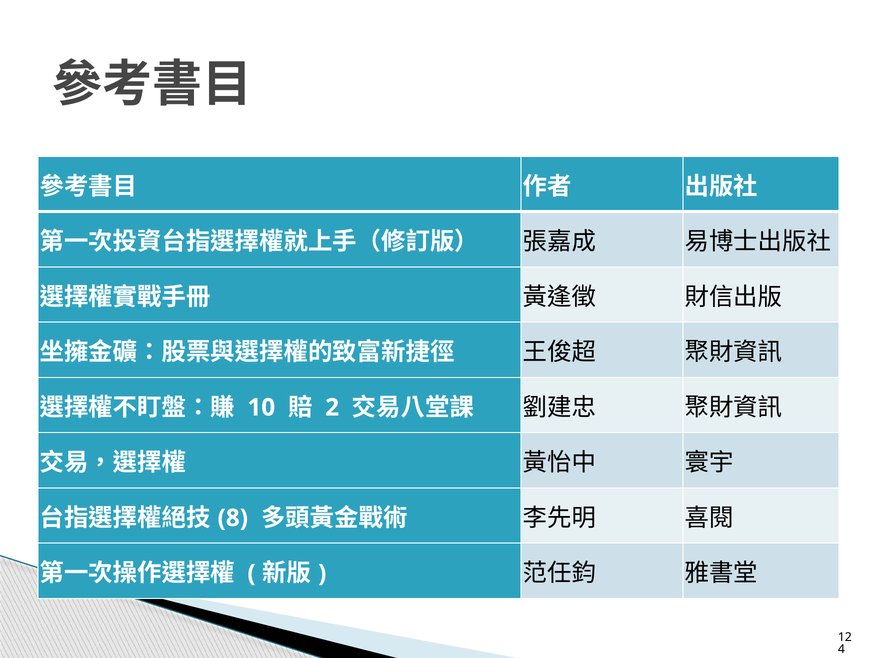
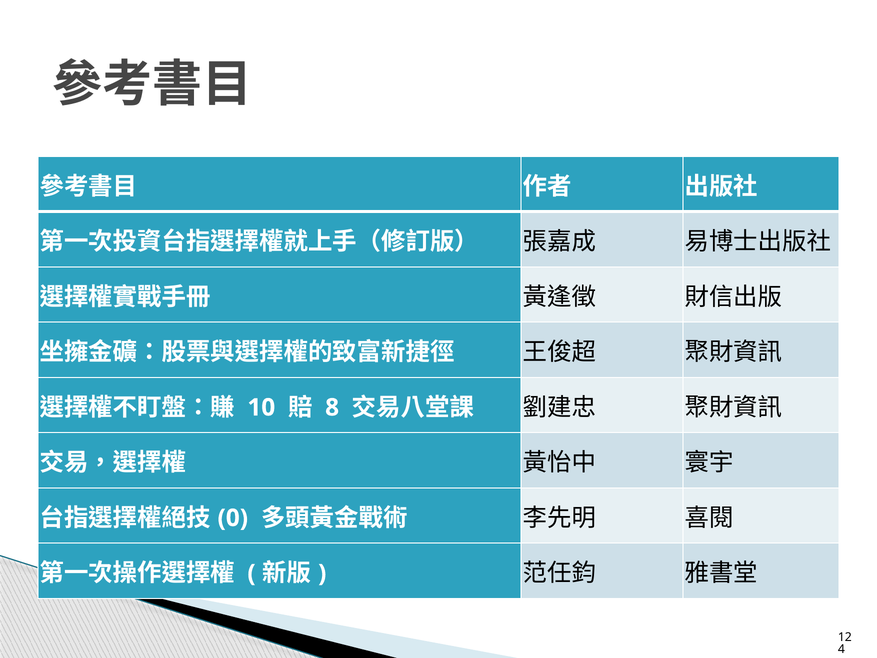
2: 2 -> 8
8: 8 -> 0
